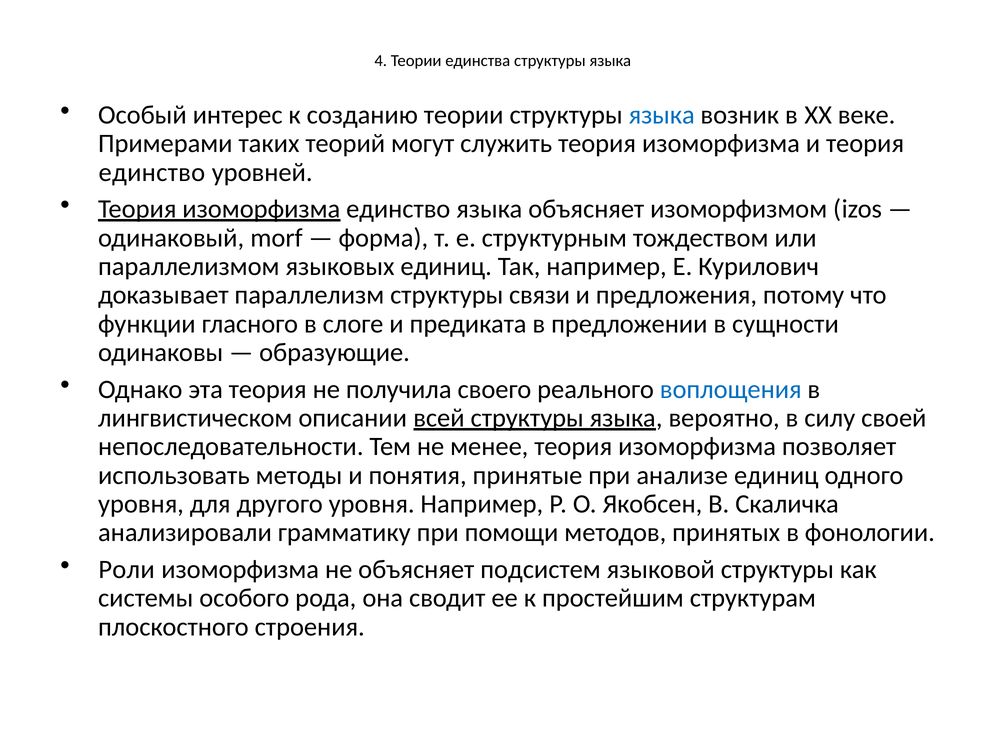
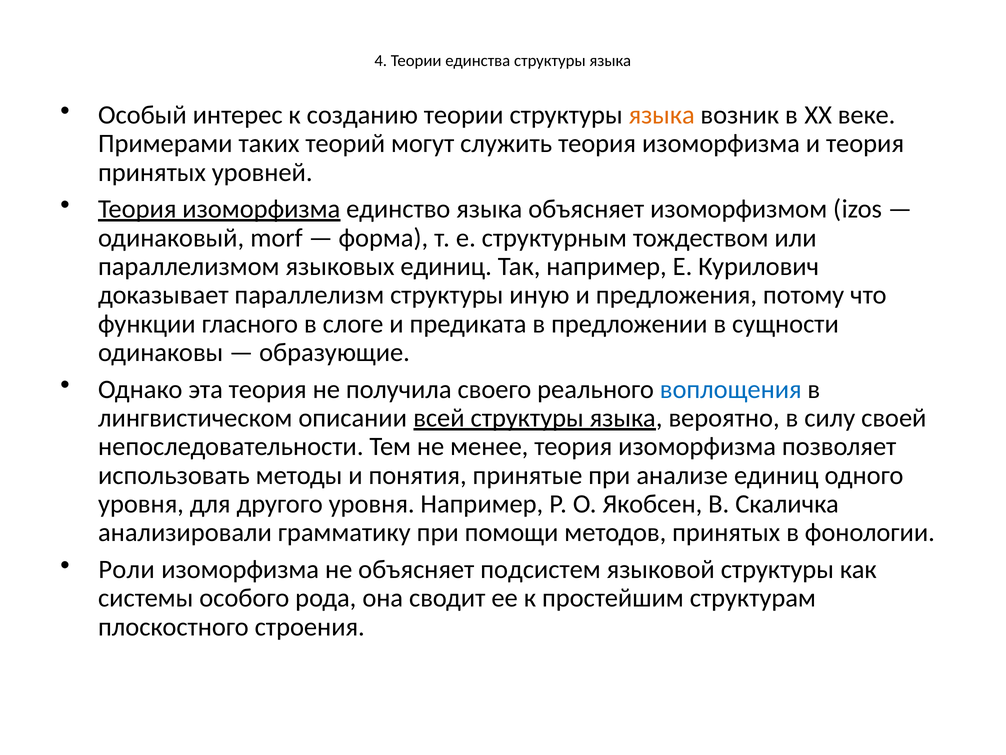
языка at (662, 115) colour: blue -> orange
единство at (152, 172): единство -> принятых
связи: связи -> иную
